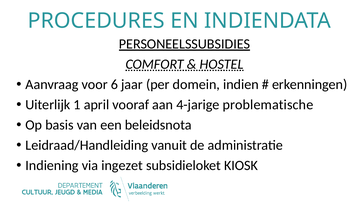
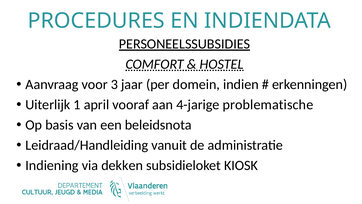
6: 6 -> 3
ingezet: ingezet -> dekken
